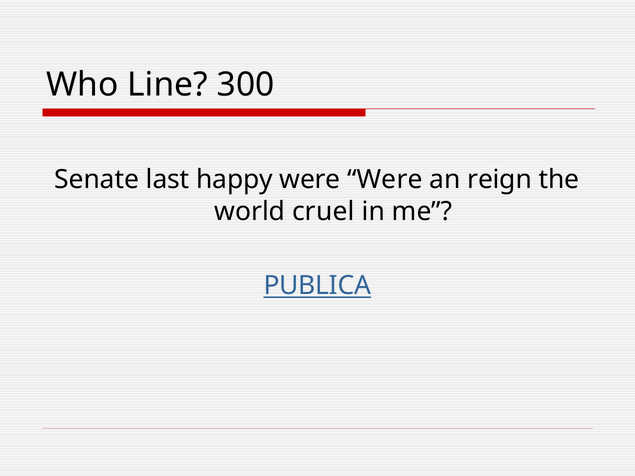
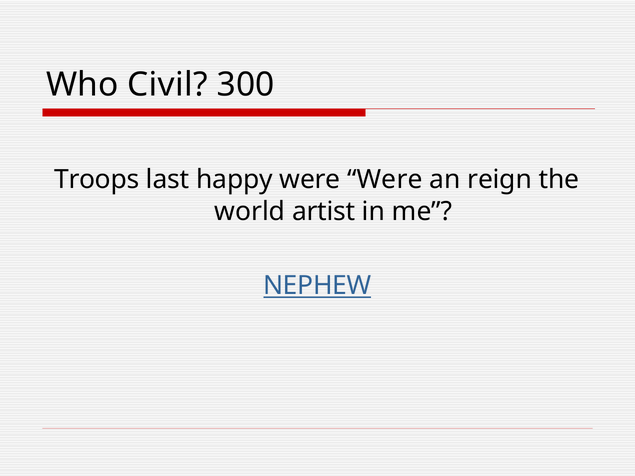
Line: Line -> Civil
Senate: Senate -> Troops
cruel: cruel -> artist
PUBLICA: PUBLICA -> NEPHEW
